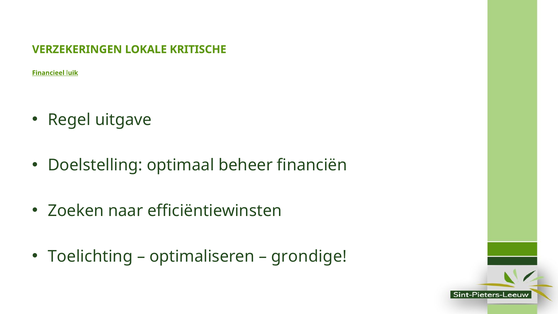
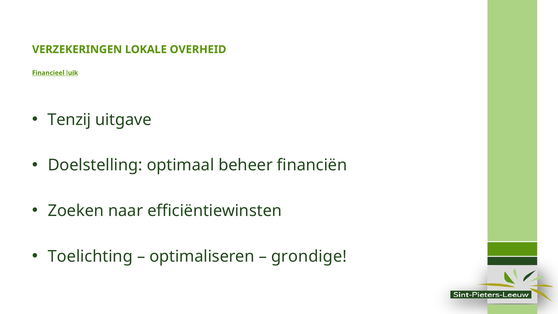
KRITISCHE: KRITISCHE -> OVERHEID
Regel: Regel -> Tenzij
